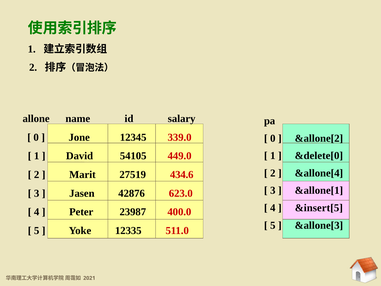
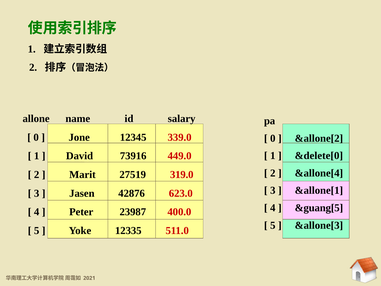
54105: 54105 -> 73916
434.6: 434.6 -> 319.0
&insert[5: &insert[5 -> &guang[5
